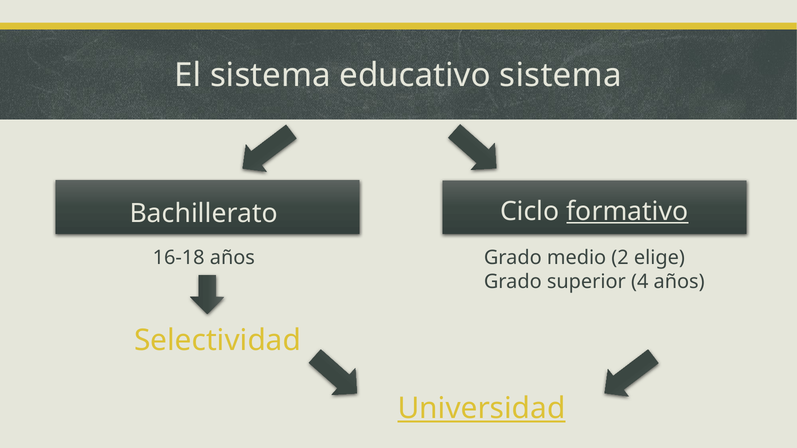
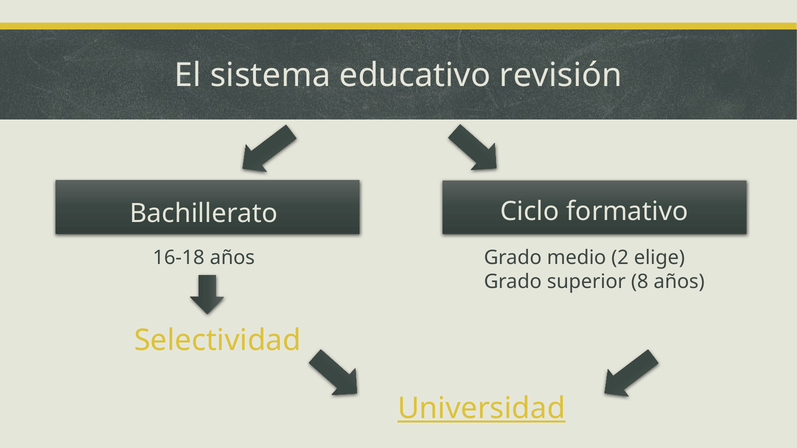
educativo sistema: sistema -> revisión
formativo underline: present -> none
4: 4 -> 8
